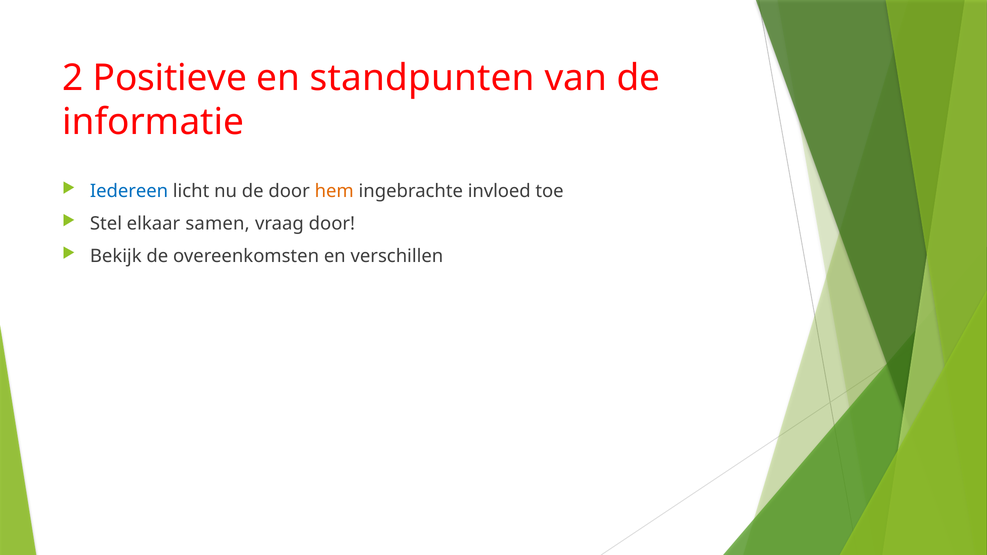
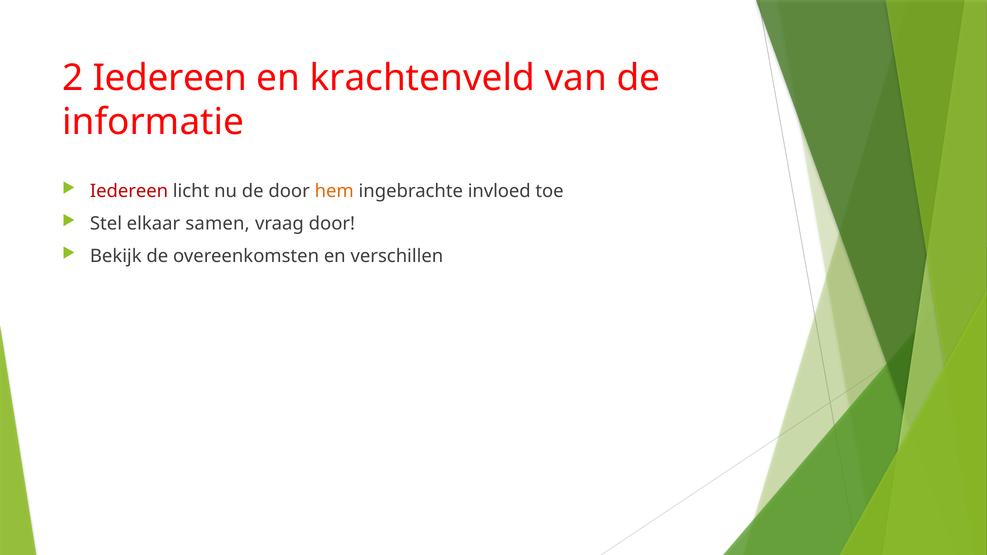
2 Positieve: Positieve -> Iedereen
standpunten: standpunten -> krachtenveld
Iedereen at (129, 191) colour: blue -> red
